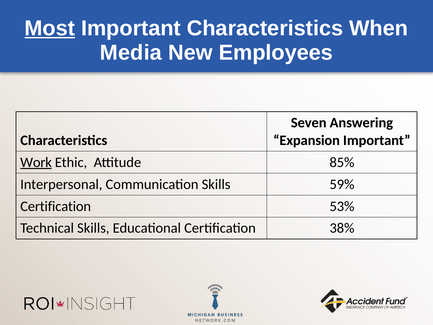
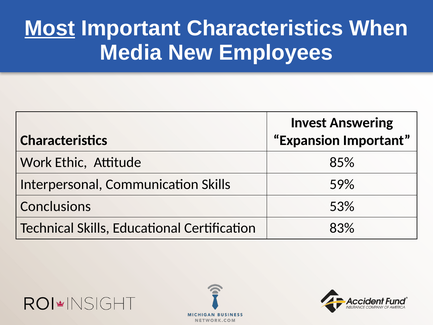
Seven: Seven -> Invest
Work underline: present -> none
Certification at (56, 206): Certification -> Conclusions
38%: 38% -> 83%
